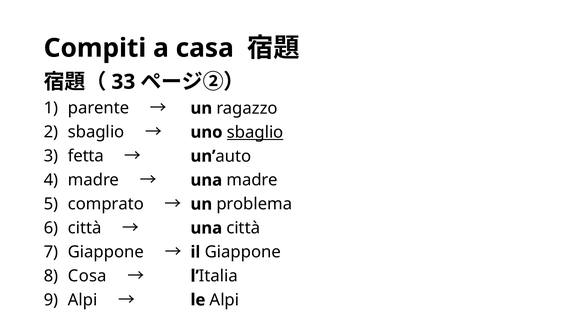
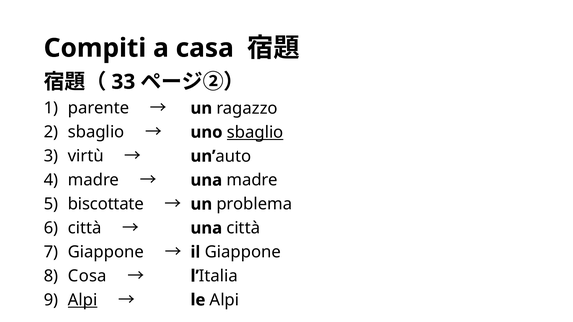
fetta: fetta -> virtù
comprato: comprato -> biscottate
Alpi at (83, 300) underline: none -> present
